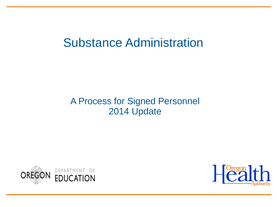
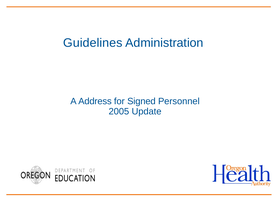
Substance: Substance -> Guidelines
Process: Process -> Address
2014: 2014 -> 2005
